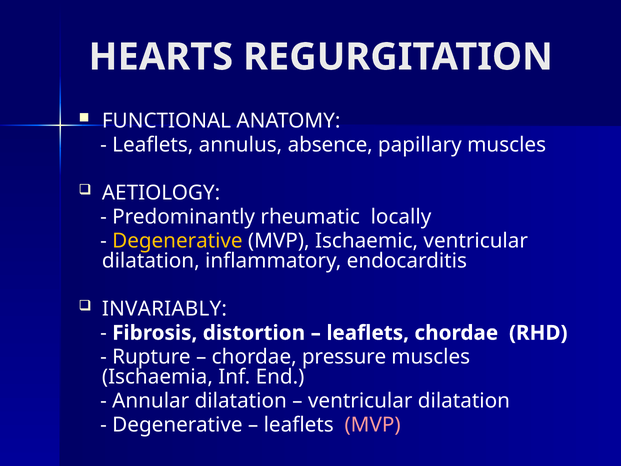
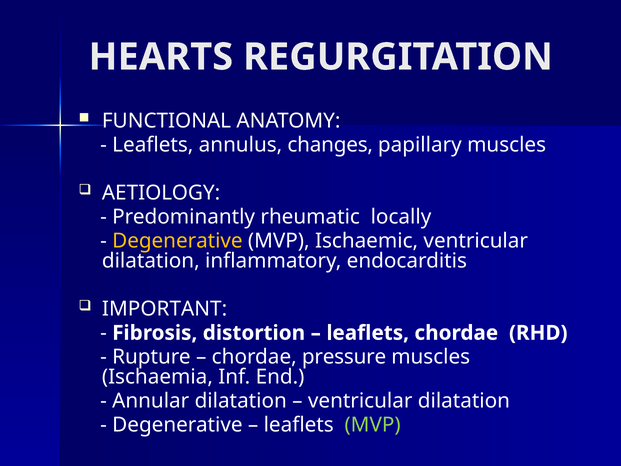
absence: absence -> changes
INVARIABLY: INVARIABLY -> IMPORTANT
MVP at (373, 425) colour: pink -> light green
